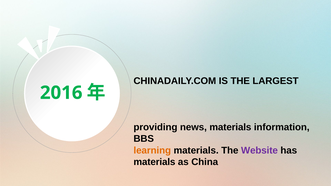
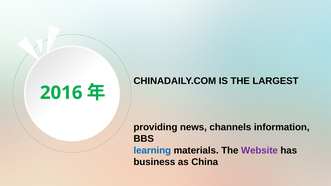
news materials: materials -> channels
learning colour: orange -> blue
materials at (154, 162): materials -> business
